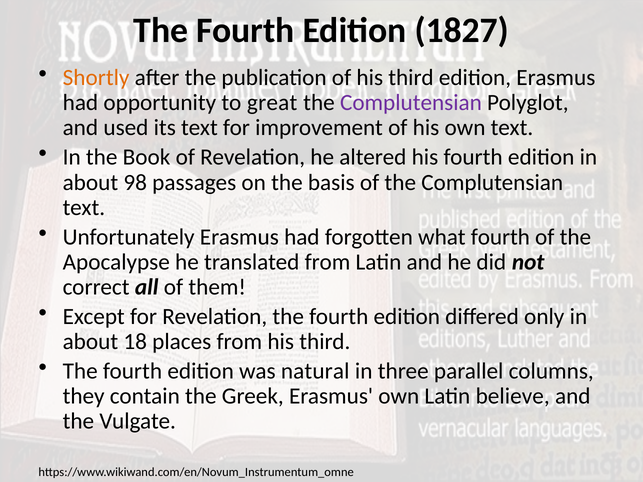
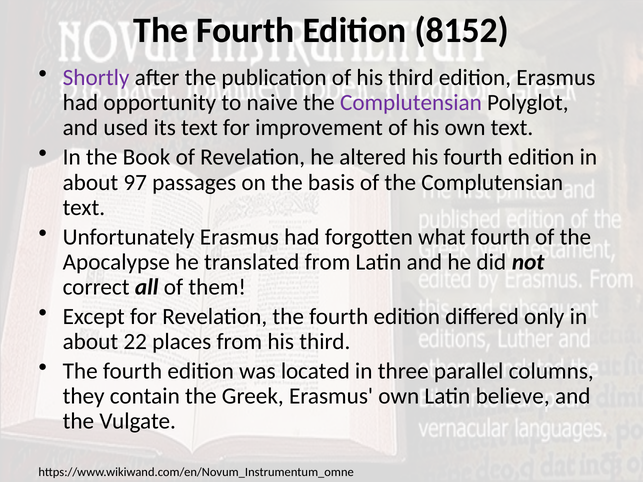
1827: 1827 -> 8152
Shortly colour: orange -> purple
great: great -> naive
98: 98 -> 97
18: 18 -> 22
natural: natural -> located
